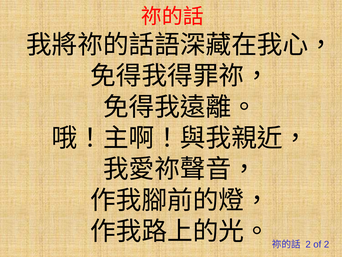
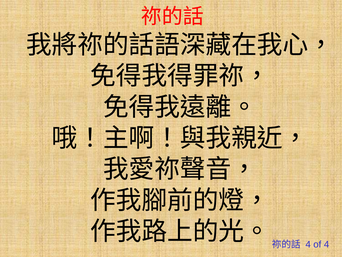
2 at (308, 244): 2 -> 4
of 2: 2 -> 4
